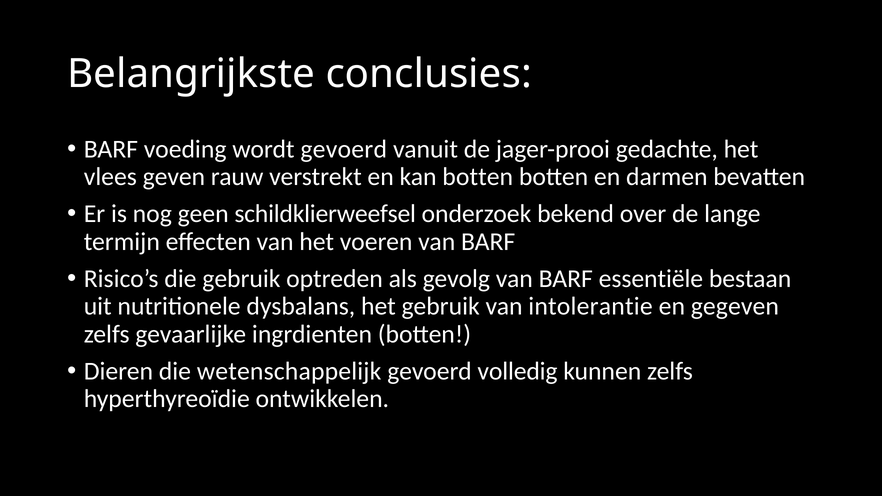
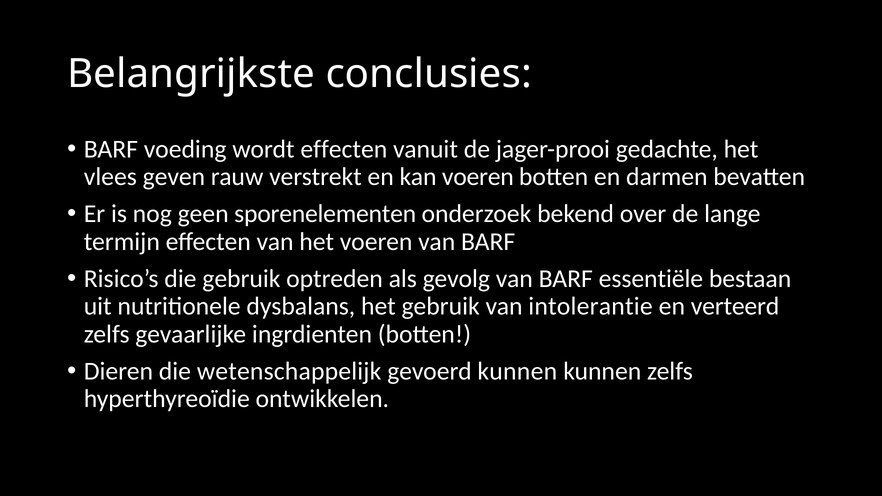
wordt gevoerd: gevoerd -> effecten
kan botten: botten -> voeren
schildklierweefsel: schildklierweefsel -> sporenelementen
gegeven: gegeven -> verteerd
gevoerd volledig: volledig -> kunnen
